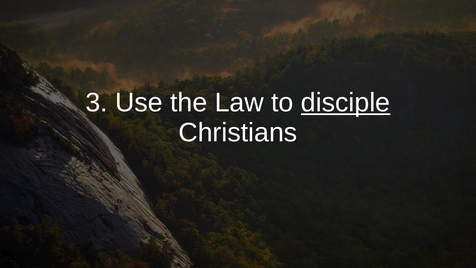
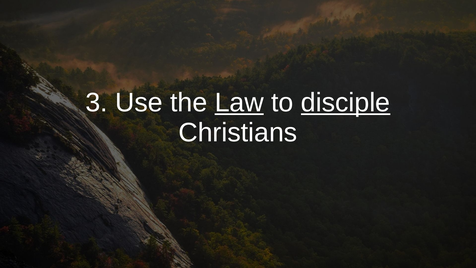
Law underline: none -> present
